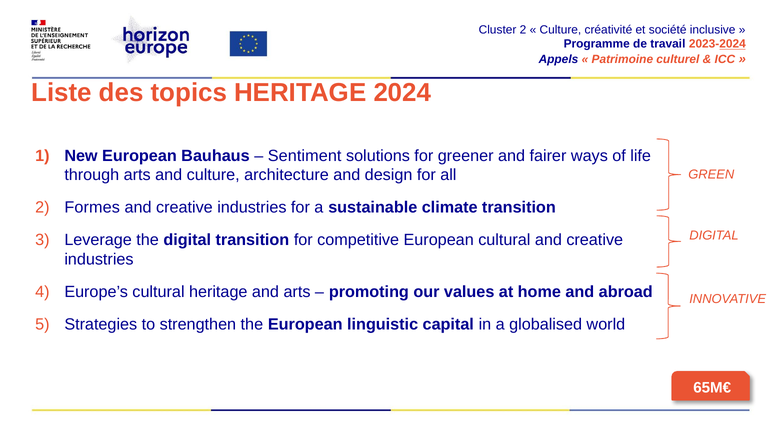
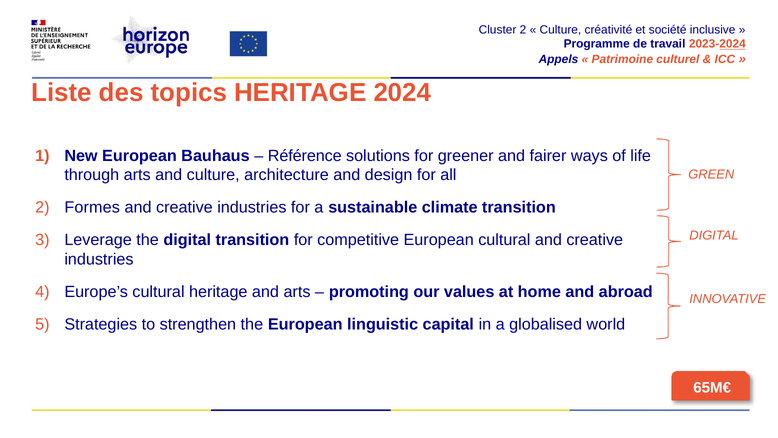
Sentiment: Sentiment -> Référence
